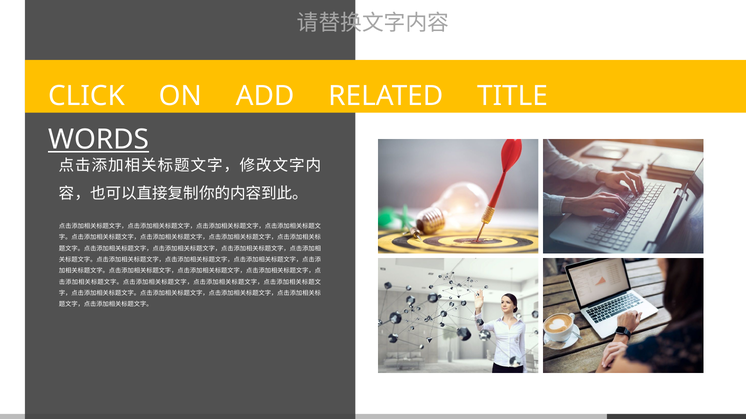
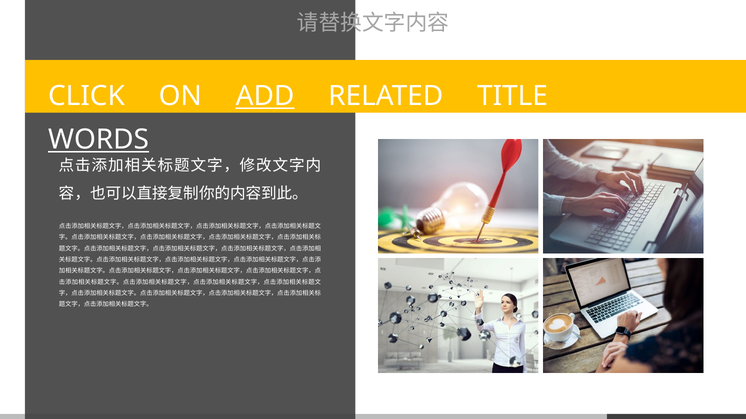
ADD underline: none -> present
